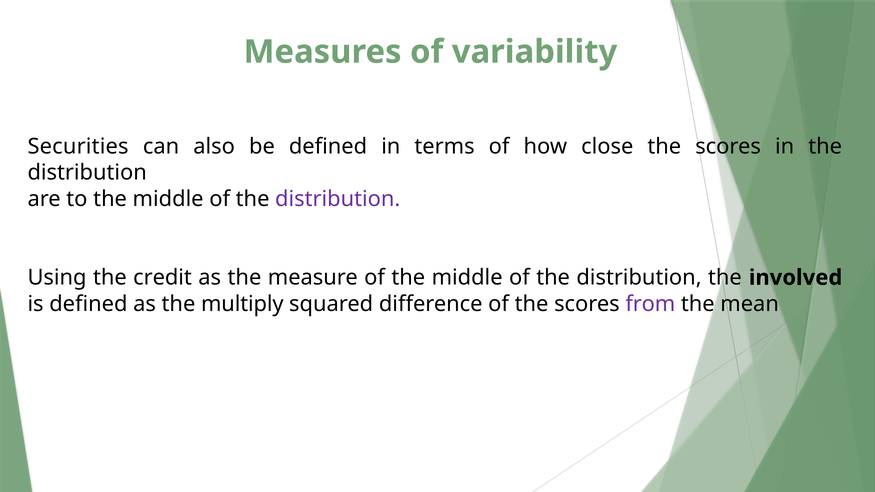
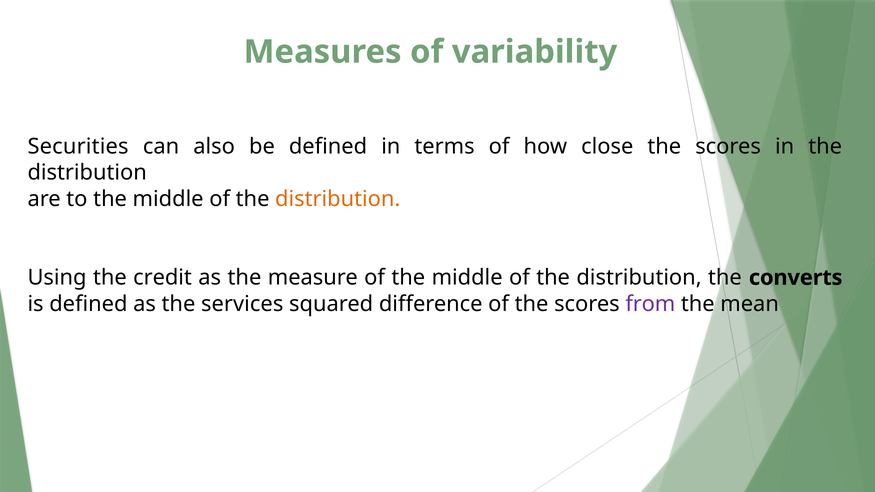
distribution at (338, 199) colour: purple -> orange
involved: involved -> converts
multiply: multiply -> services
